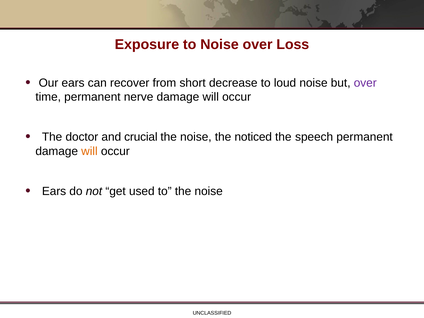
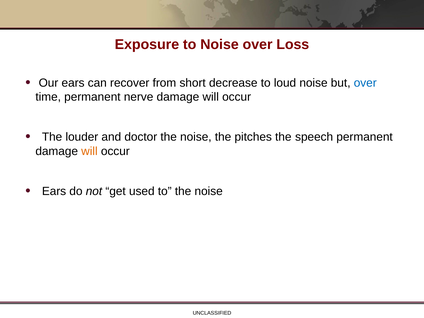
over at (365, 83) colour: purple -> blue
doctor: doctor -> louder
crucial: crucial -> doctor
noticed: noticed -> pitches
